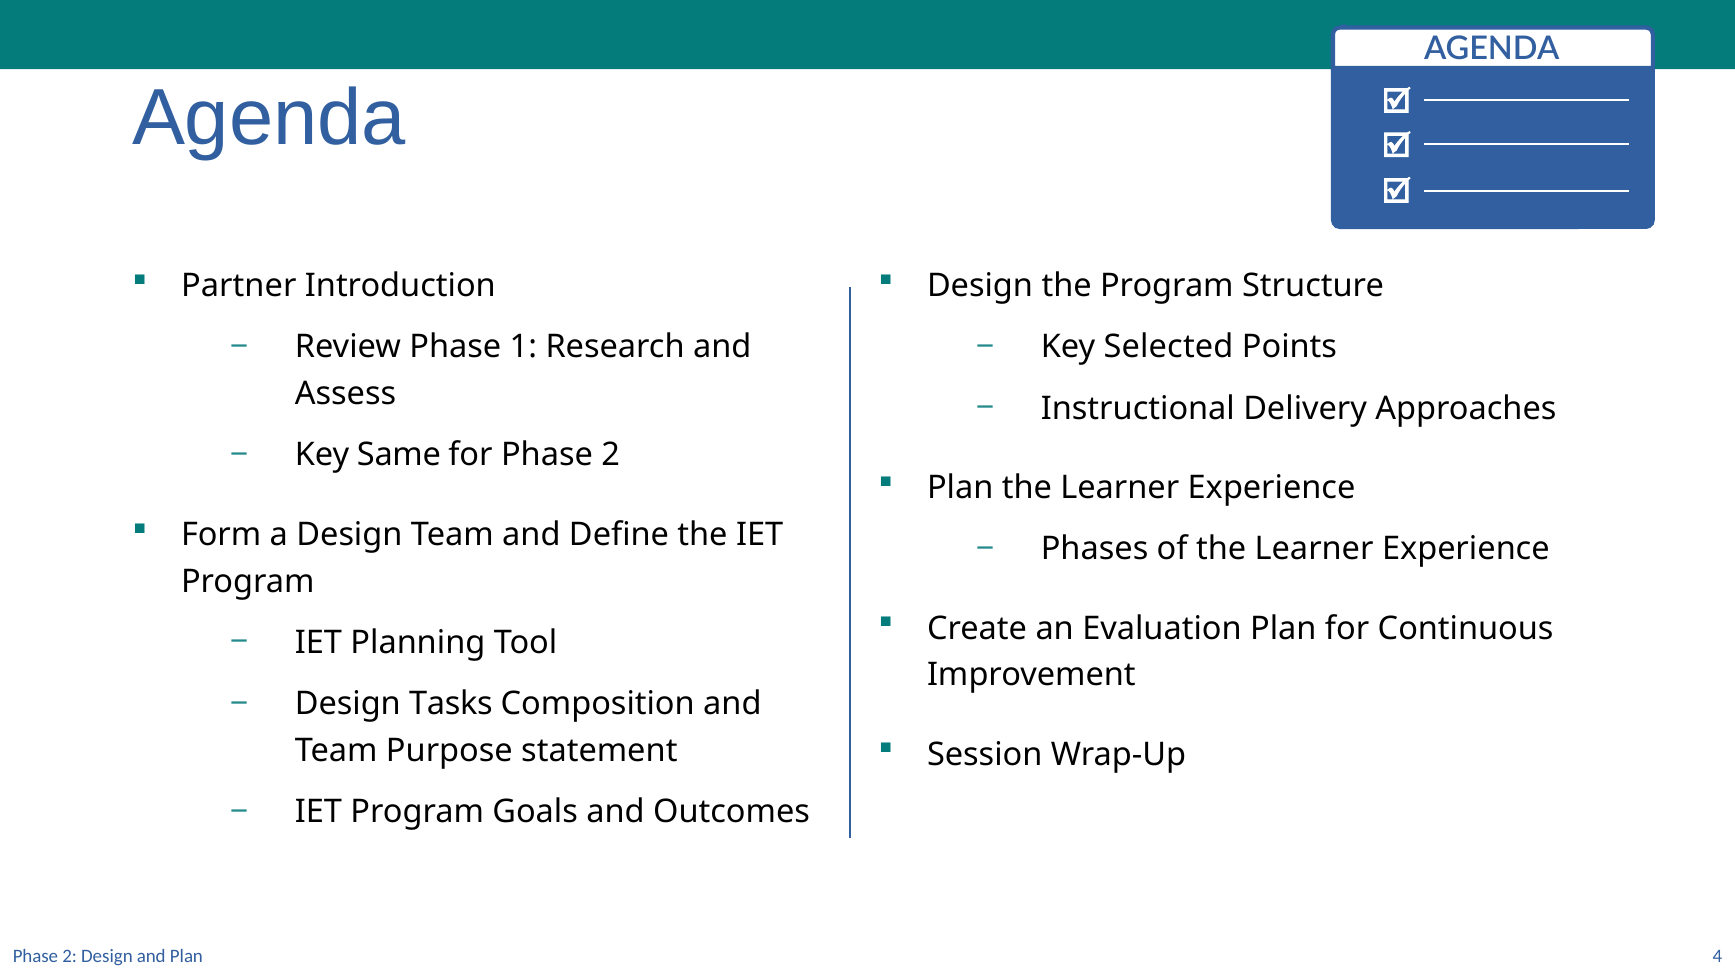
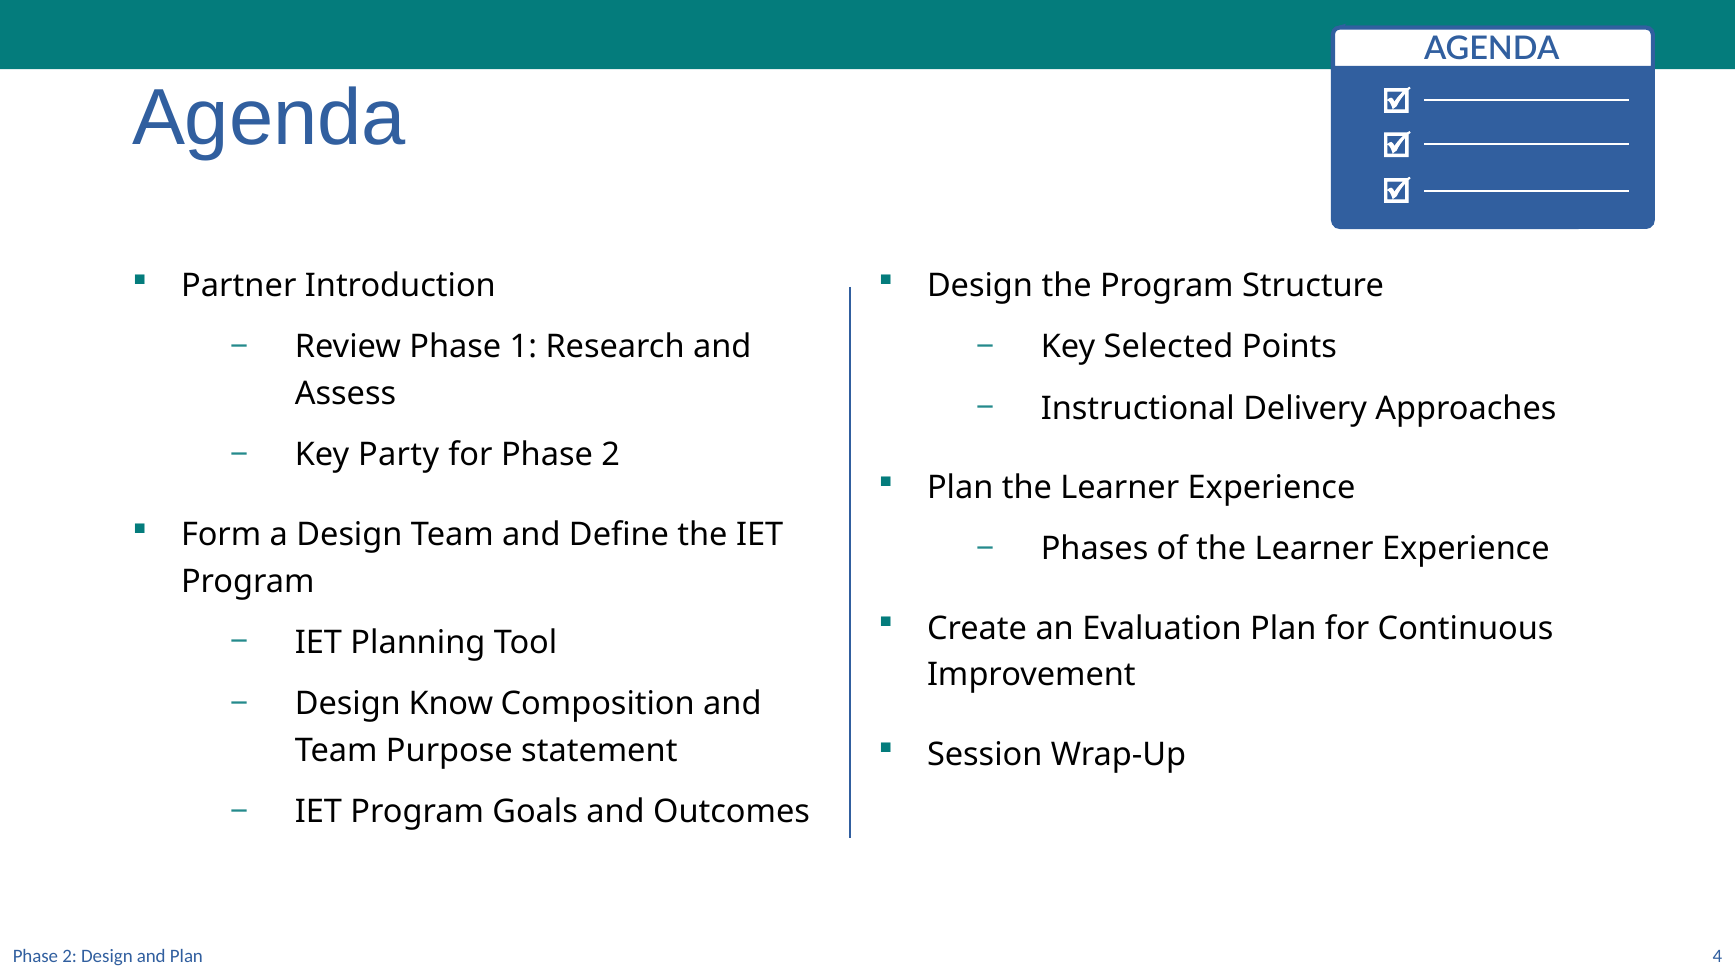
Same: Same -> Party
Tasks: Tasks -> Know
